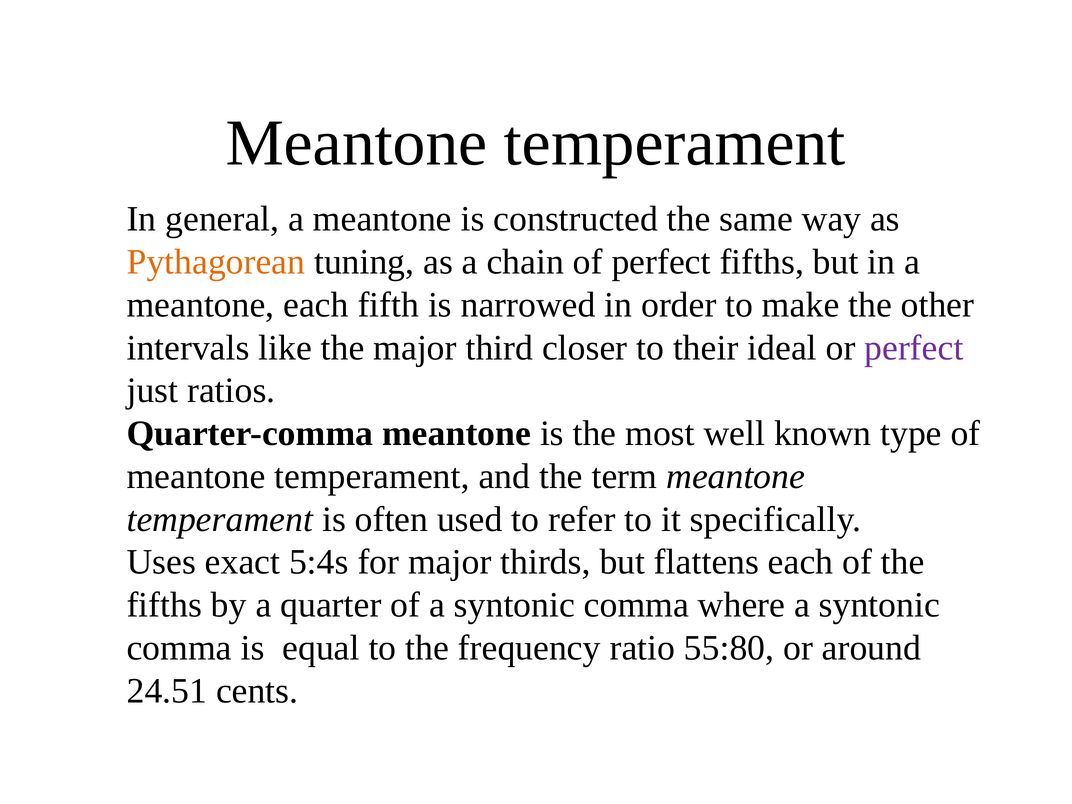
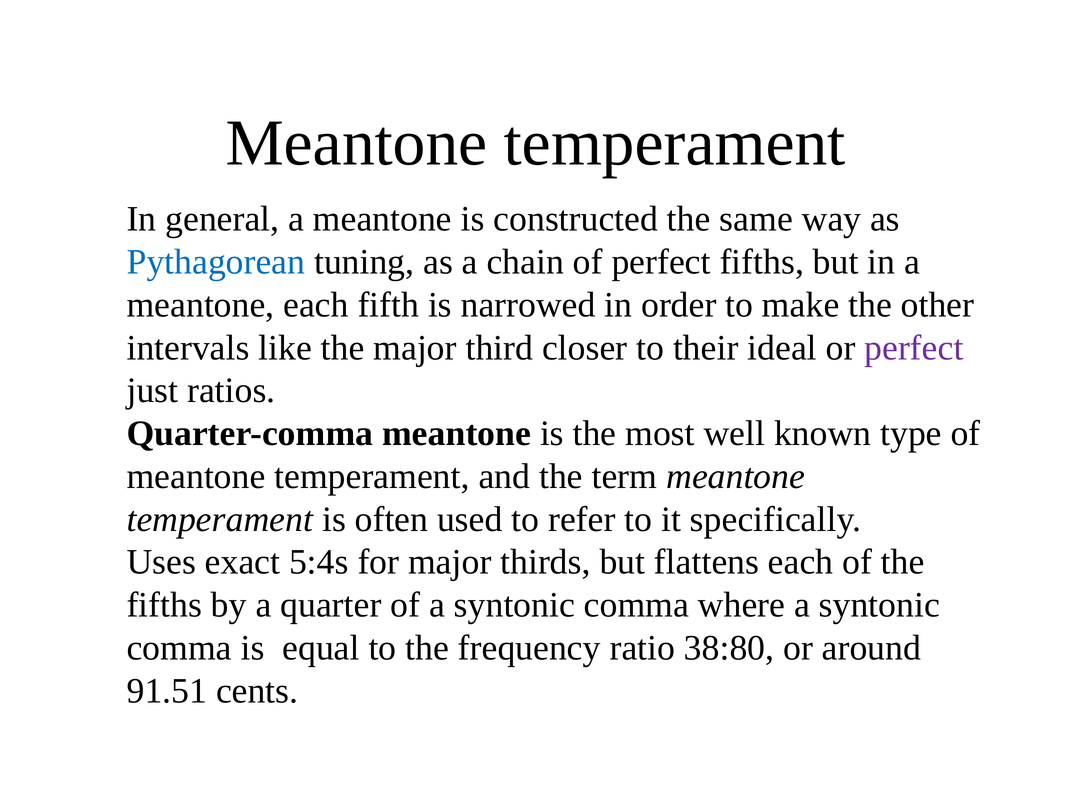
Pythagorean colour: orange -> blue
55:80: 55:80 -> 38:80
24.51: 24.51 -> 91.51
